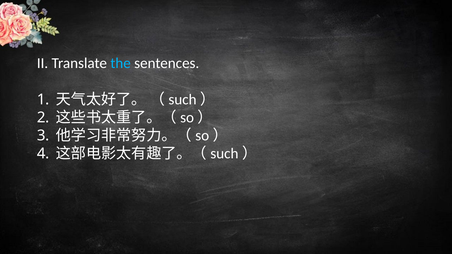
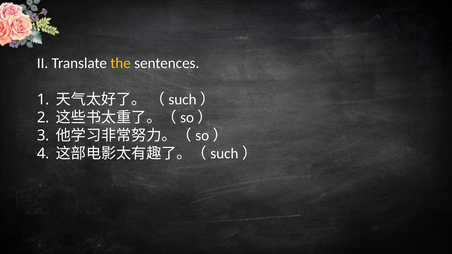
the colour: light blue -> yellow
